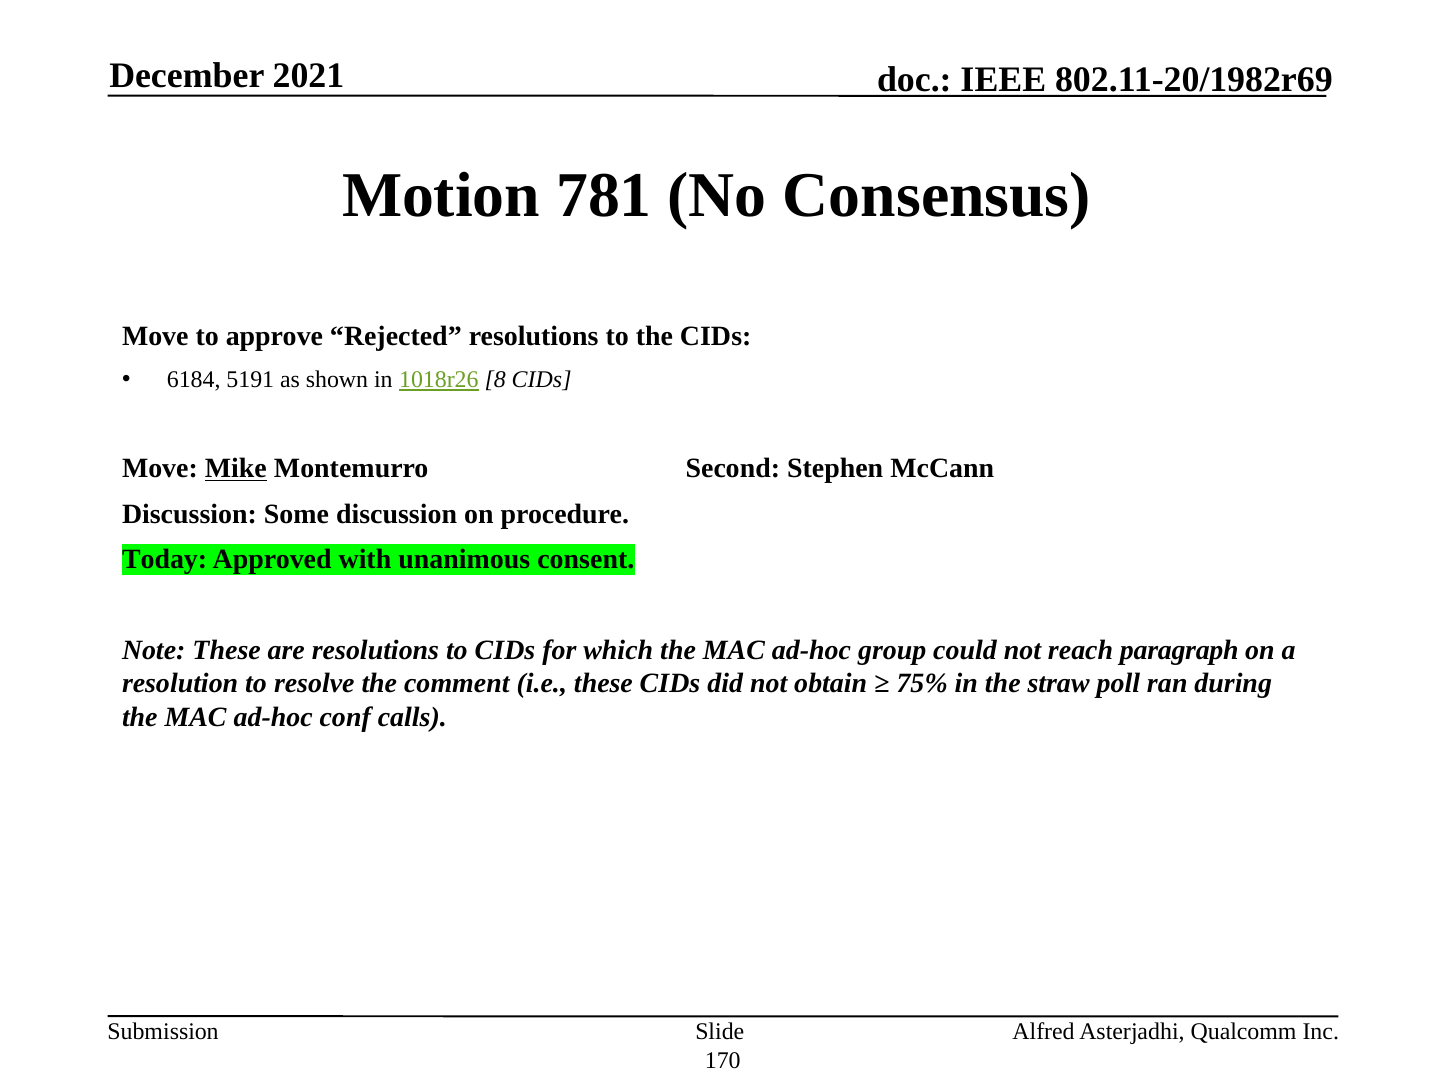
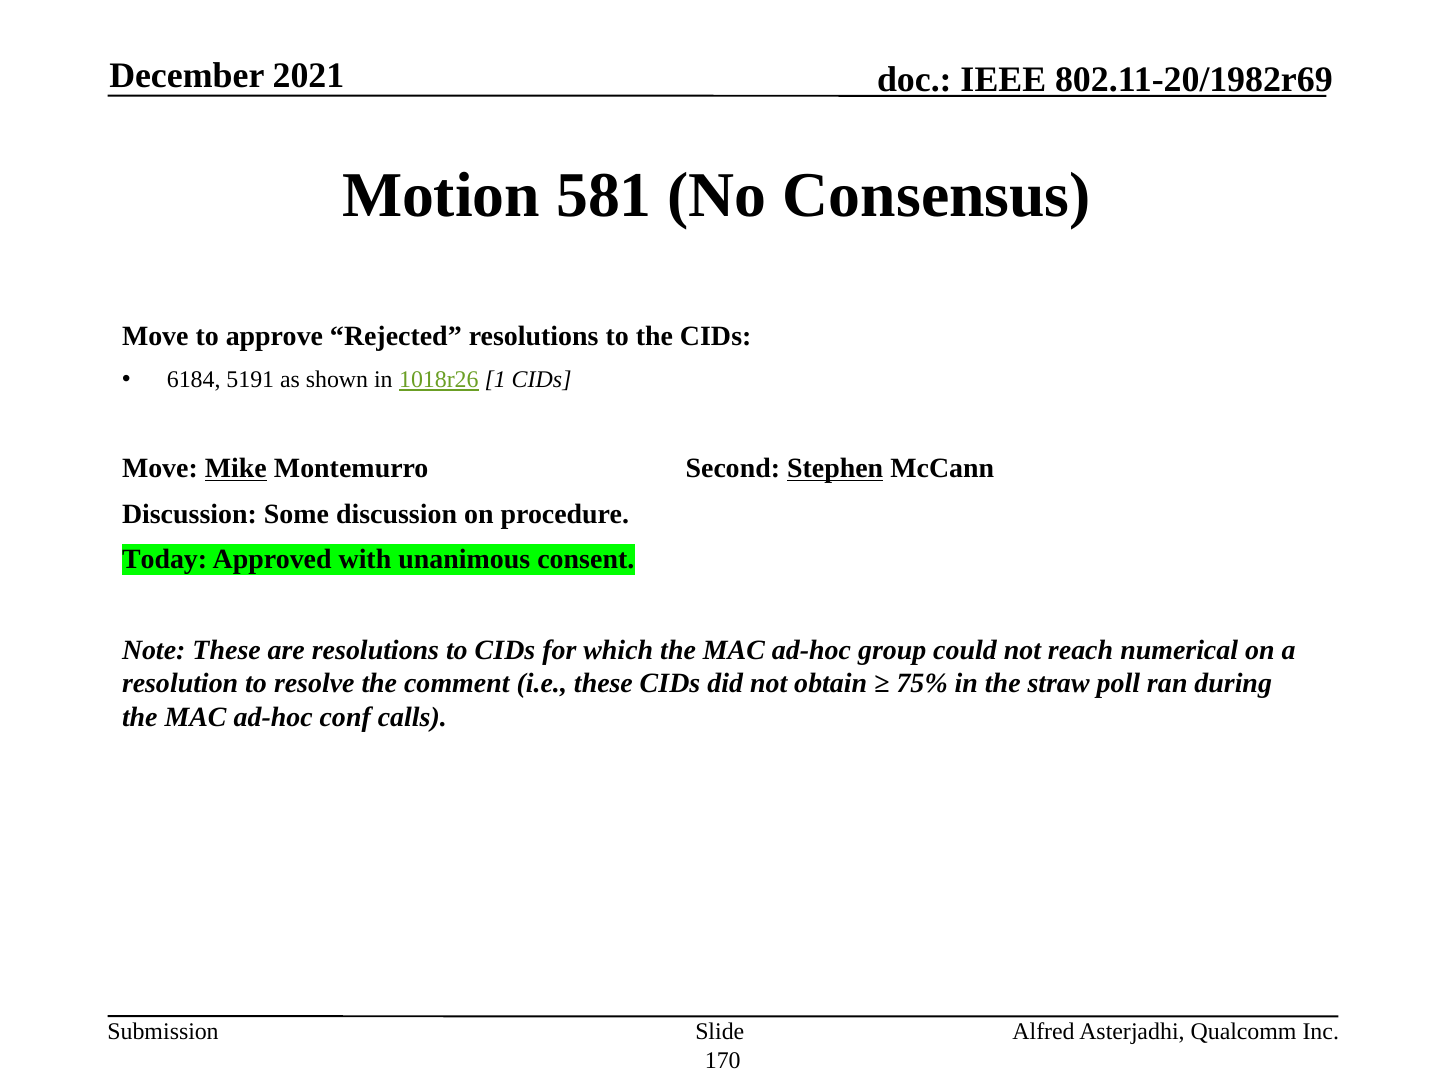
781: 781 -> 581
8: 8 -> 1
Stephen underline: none -> present
paragraph: paragraph -> numerical
